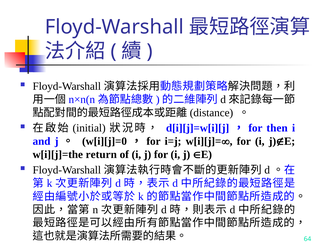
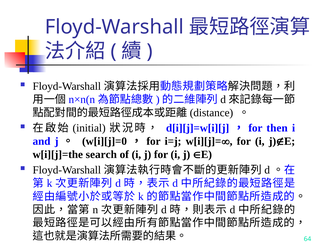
return: return -> search
